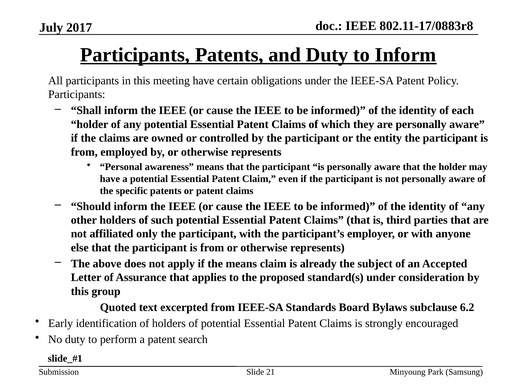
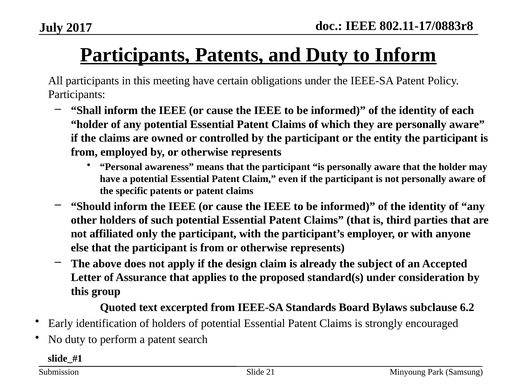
the means: means -> design
